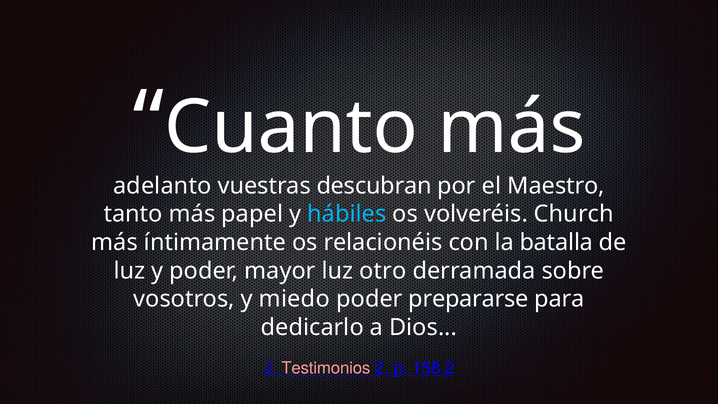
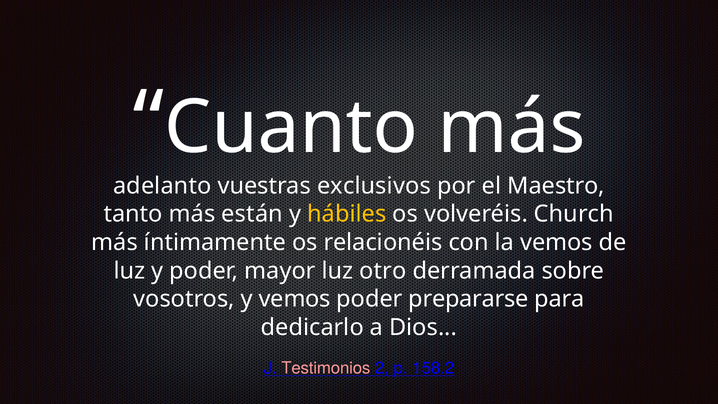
descubran: descubran -> exclusivos
papel: papel -> están
hábiles colour: light blue -> yellow
la batalla: batalla -> vemos
y miedo: miedo -> vemos
